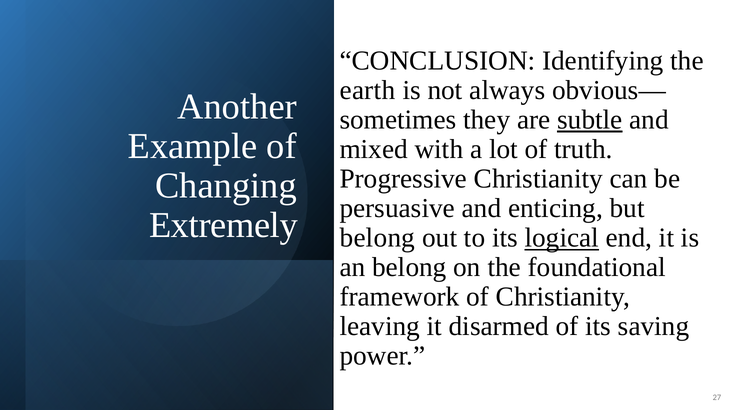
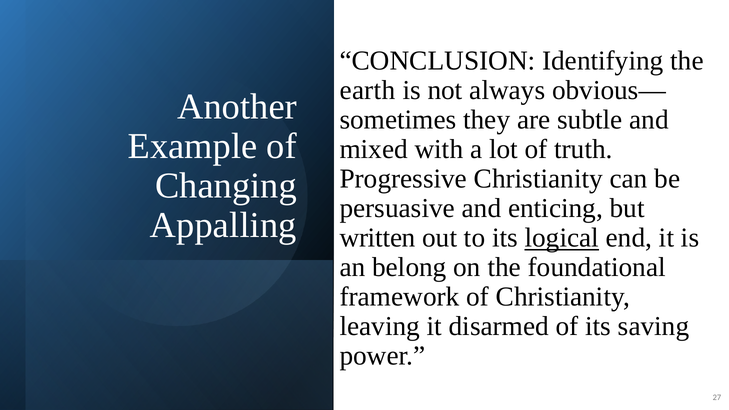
subtle underline: present -> none
Extremely: Extremely -> Appalling
belong at (377, 238): belong -> written
